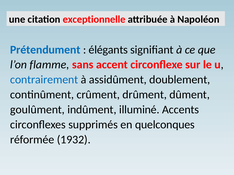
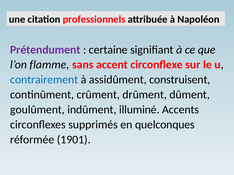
exceptionnelle: exceptionnelle -> professionnels
Prétendument colour: blue -> purple
élégants: élégants -> certaine
doublement: doublement -> construisent
1932: 1932 -> 1901
